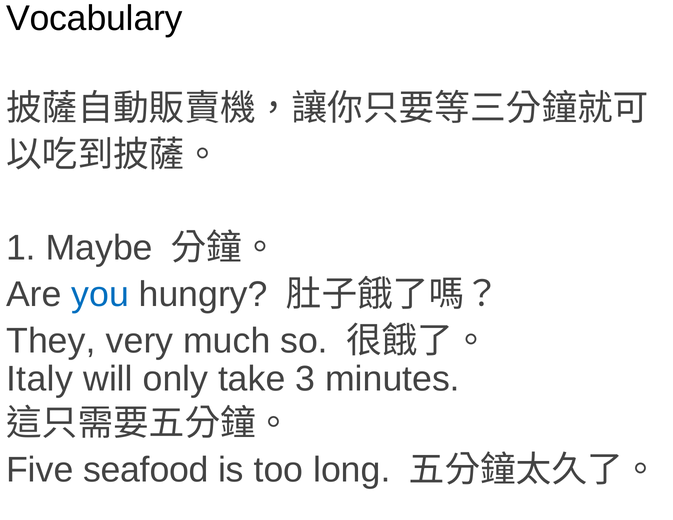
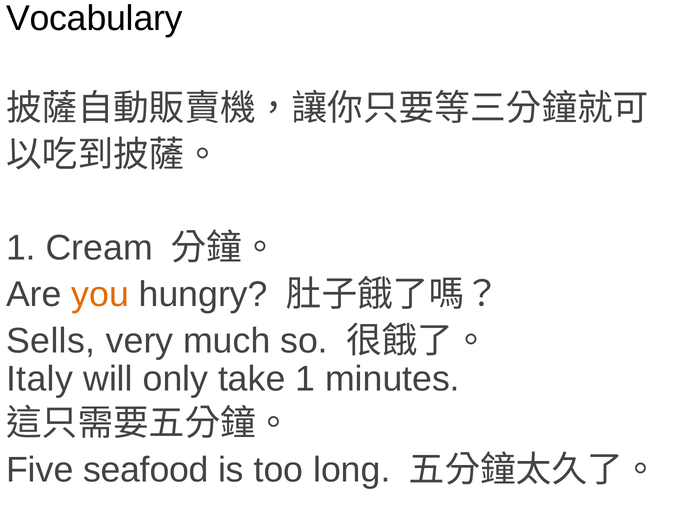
Maybe: Maybe -> Cream
you colour: blue -> orange
They: They -> Sells
take 3: 3 -> 1
